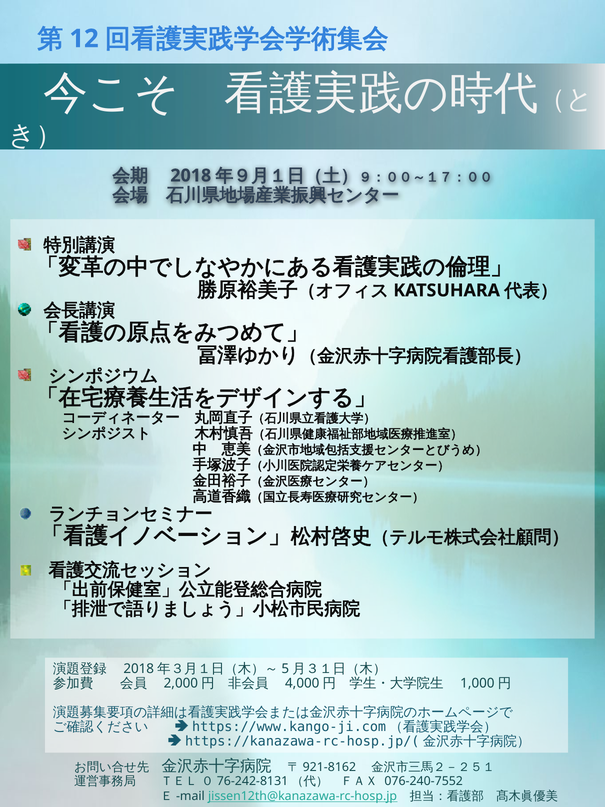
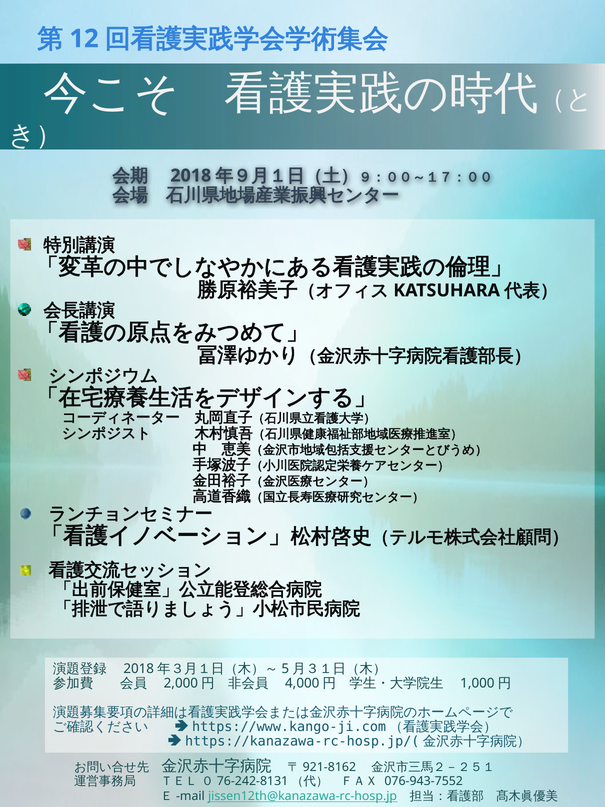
076-240-7552: 076-240-7552 -> 076-943-7552
